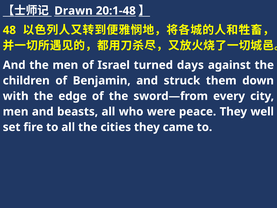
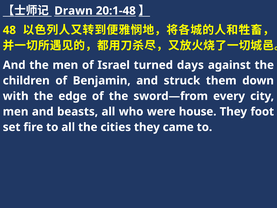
peace: peace -> house
well: well -> foot
